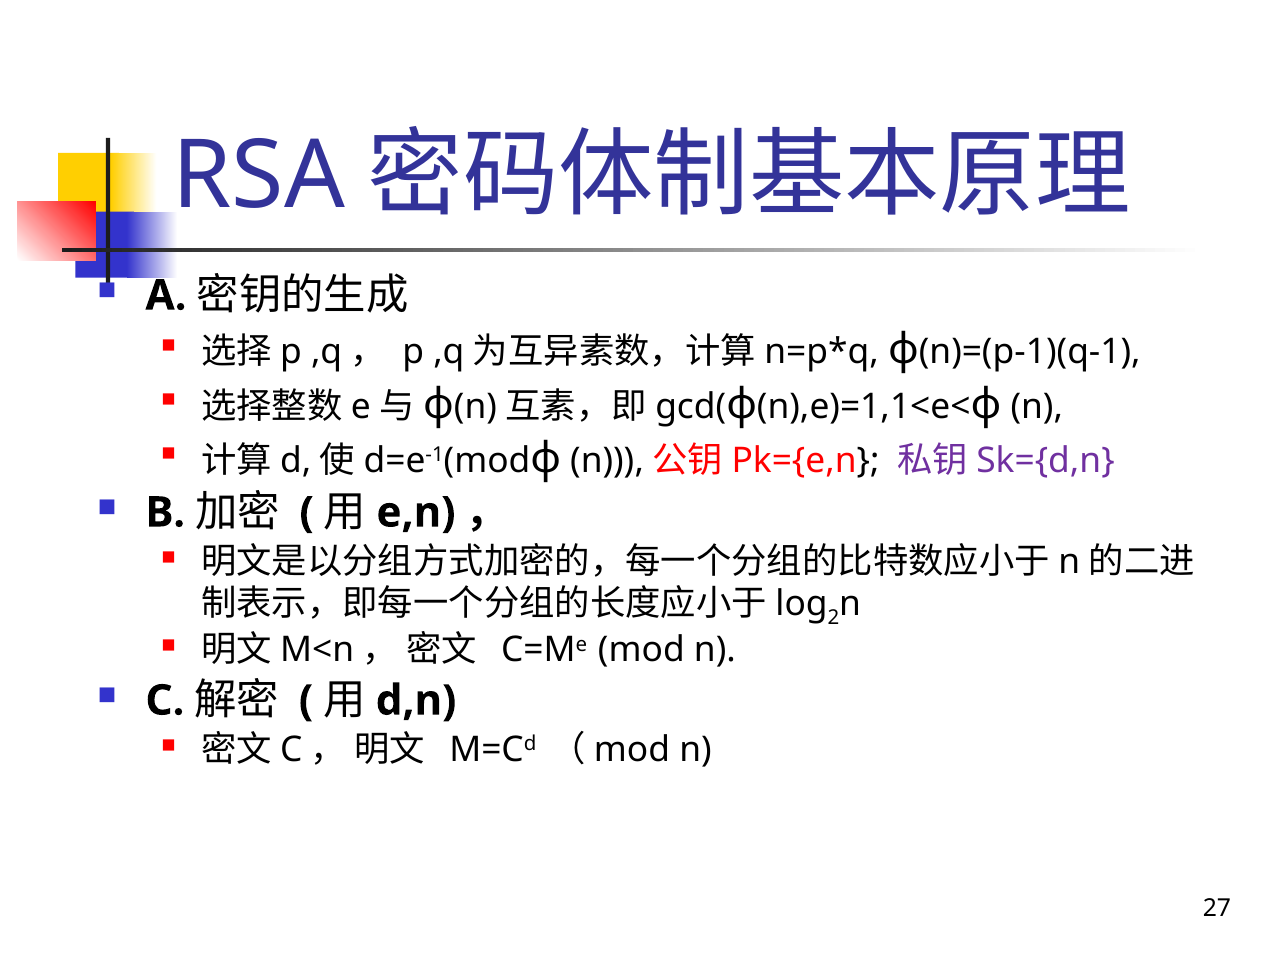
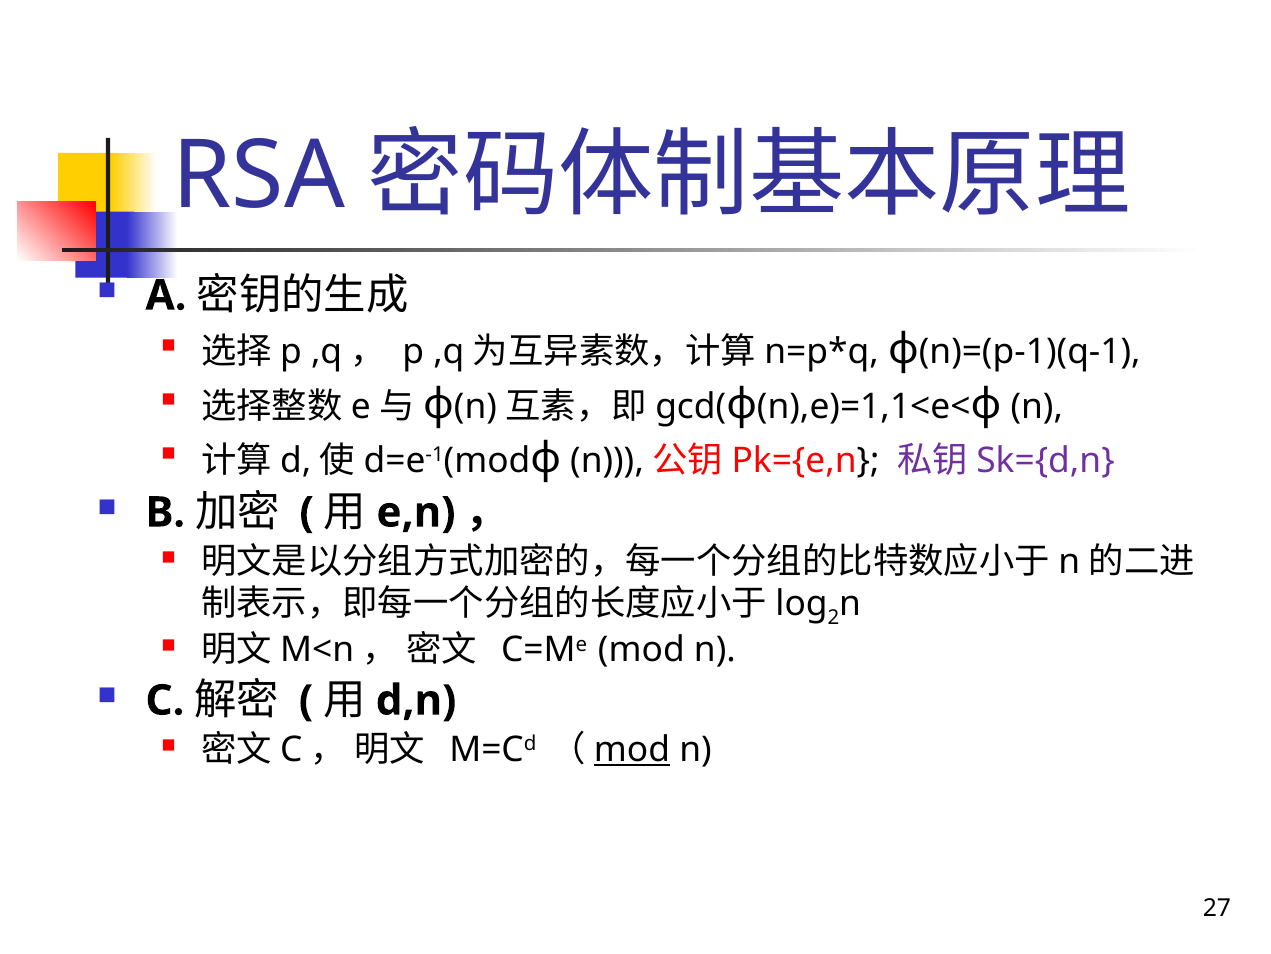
mod at (632, 749) underline: none -> present
